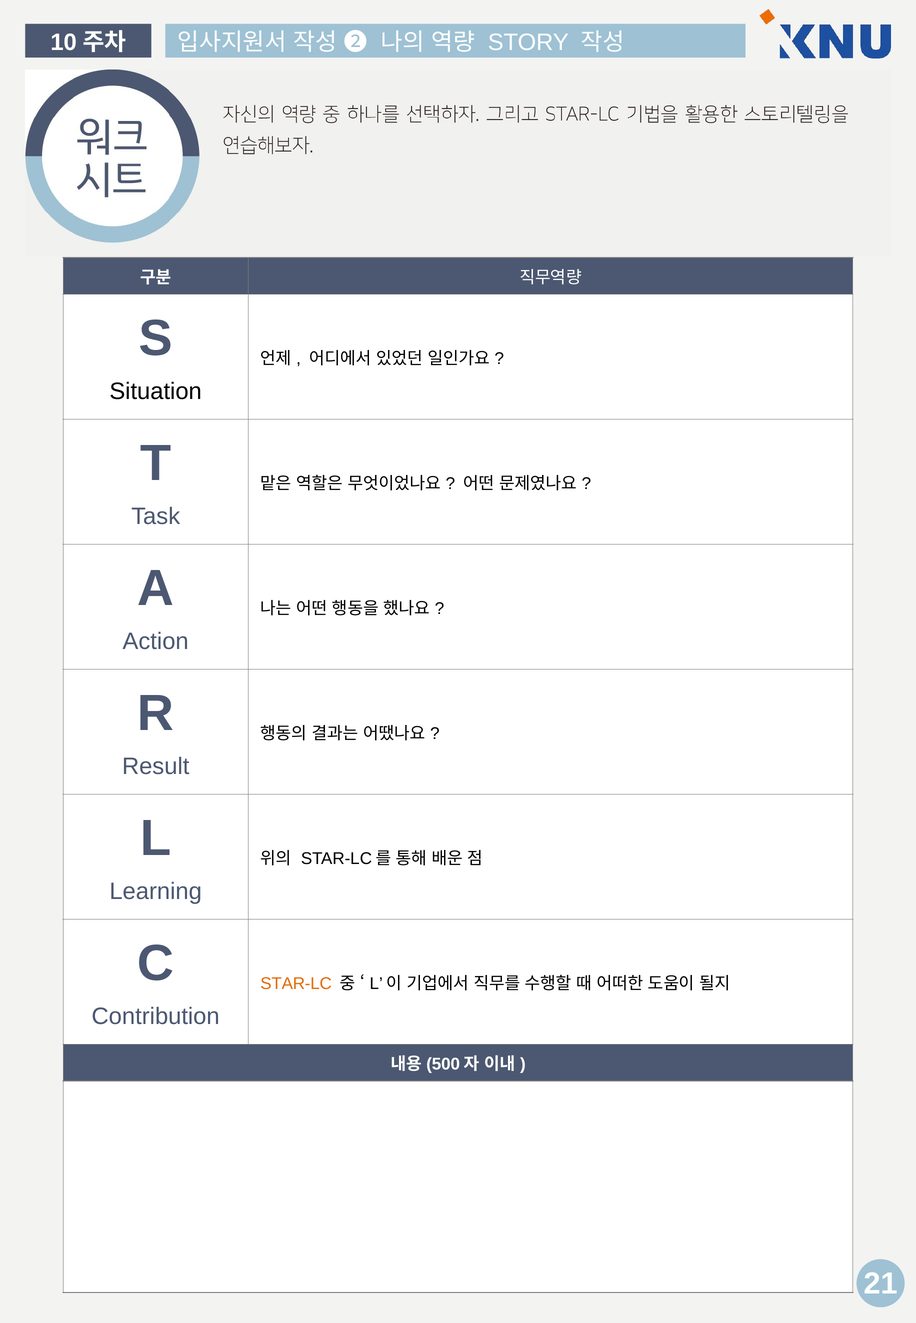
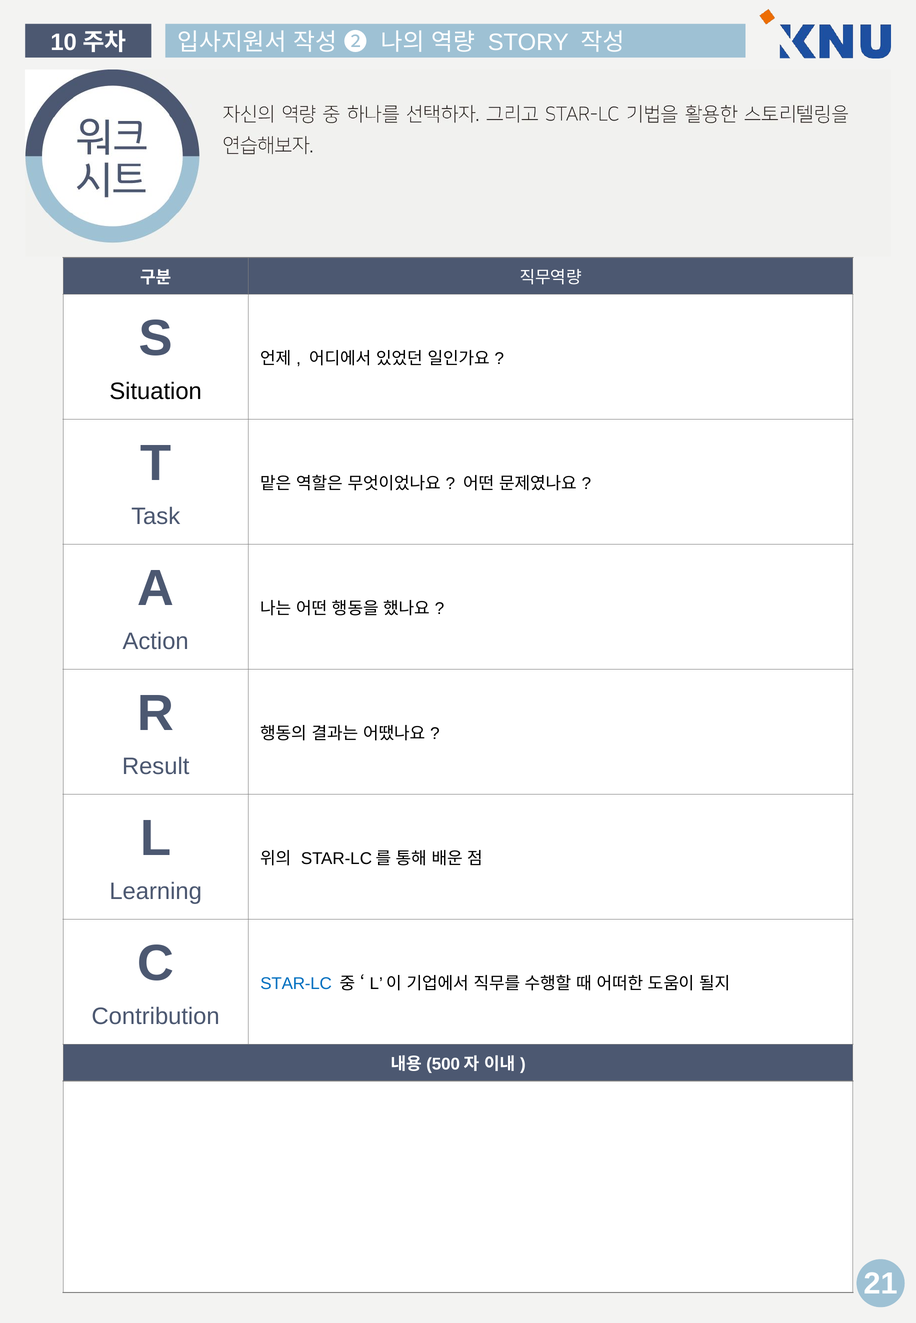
STAR-LC colour: orange -> blue
